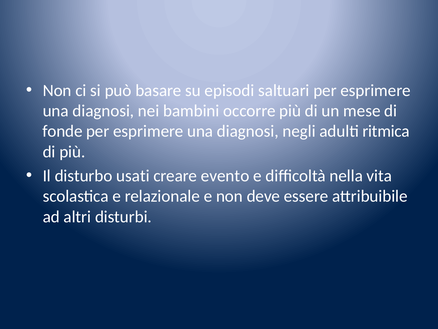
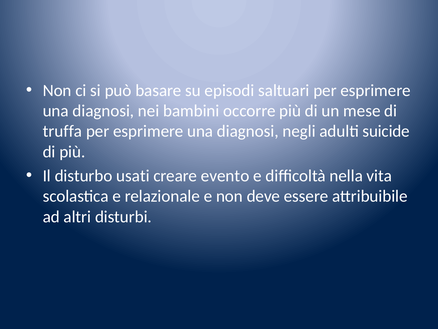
fonde: fonde -> truffa
ritmica: ritmica -> suicide
